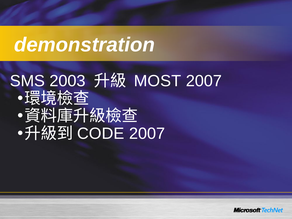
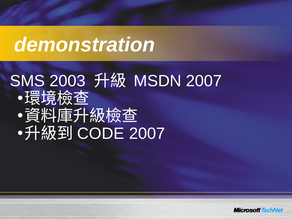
MOST: MOST -> MSDN
